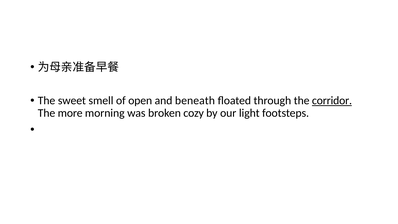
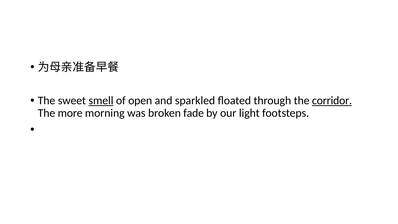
smell underline: none -> present
beneath: beneath -> sparkled
cozy: cozy -> fade
